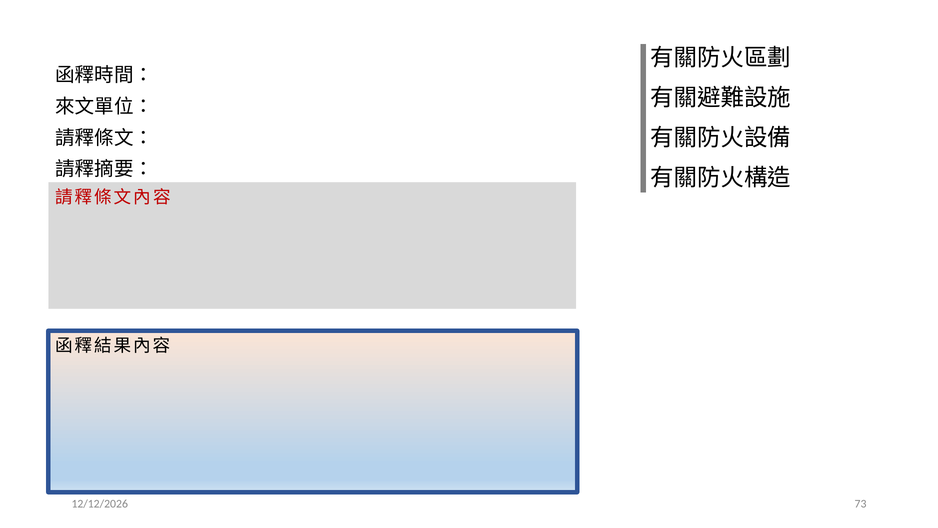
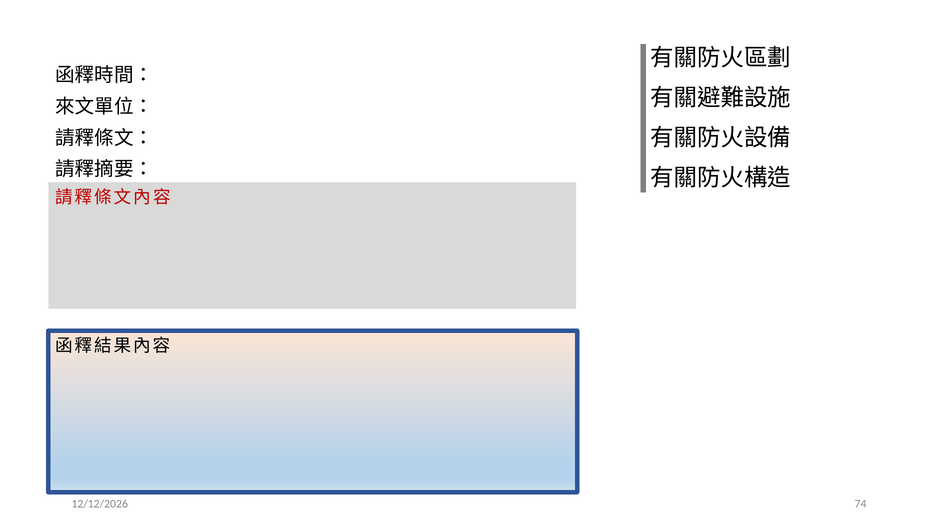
73: 73 -> 74
